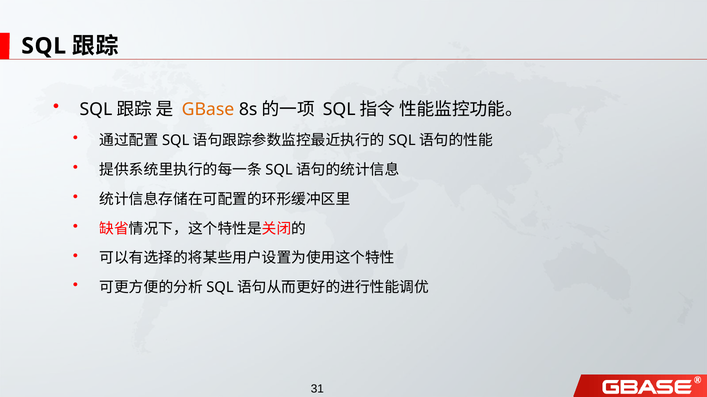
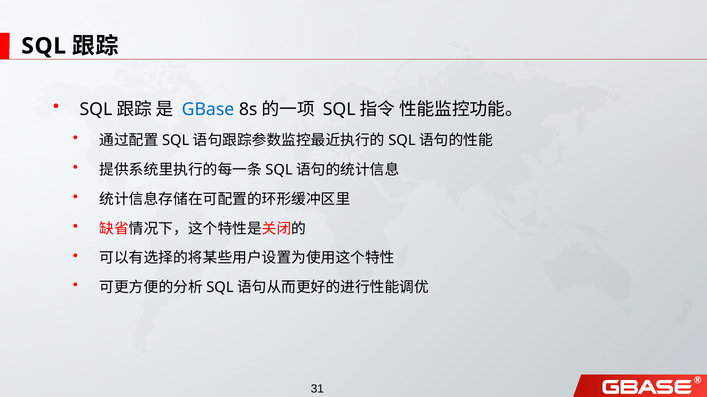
GBase colour: orange -> blue
